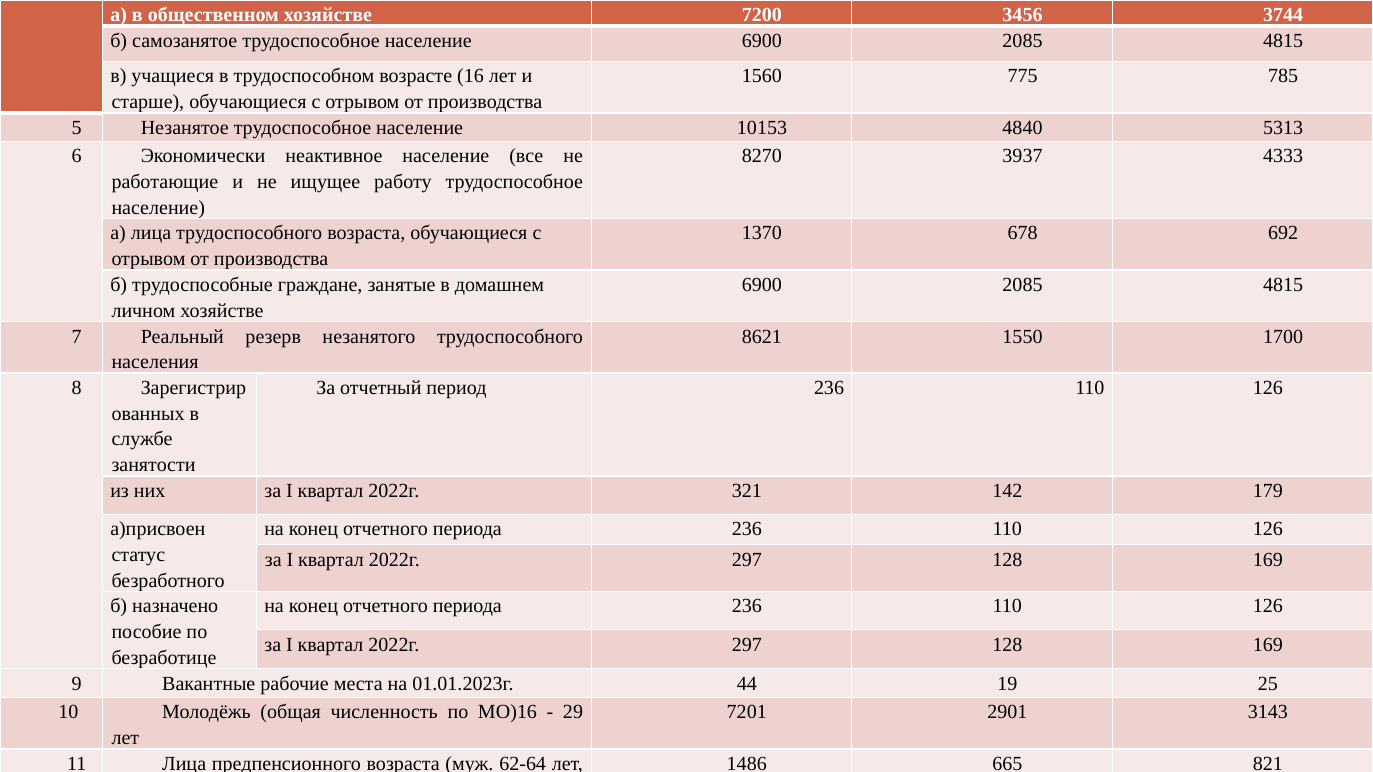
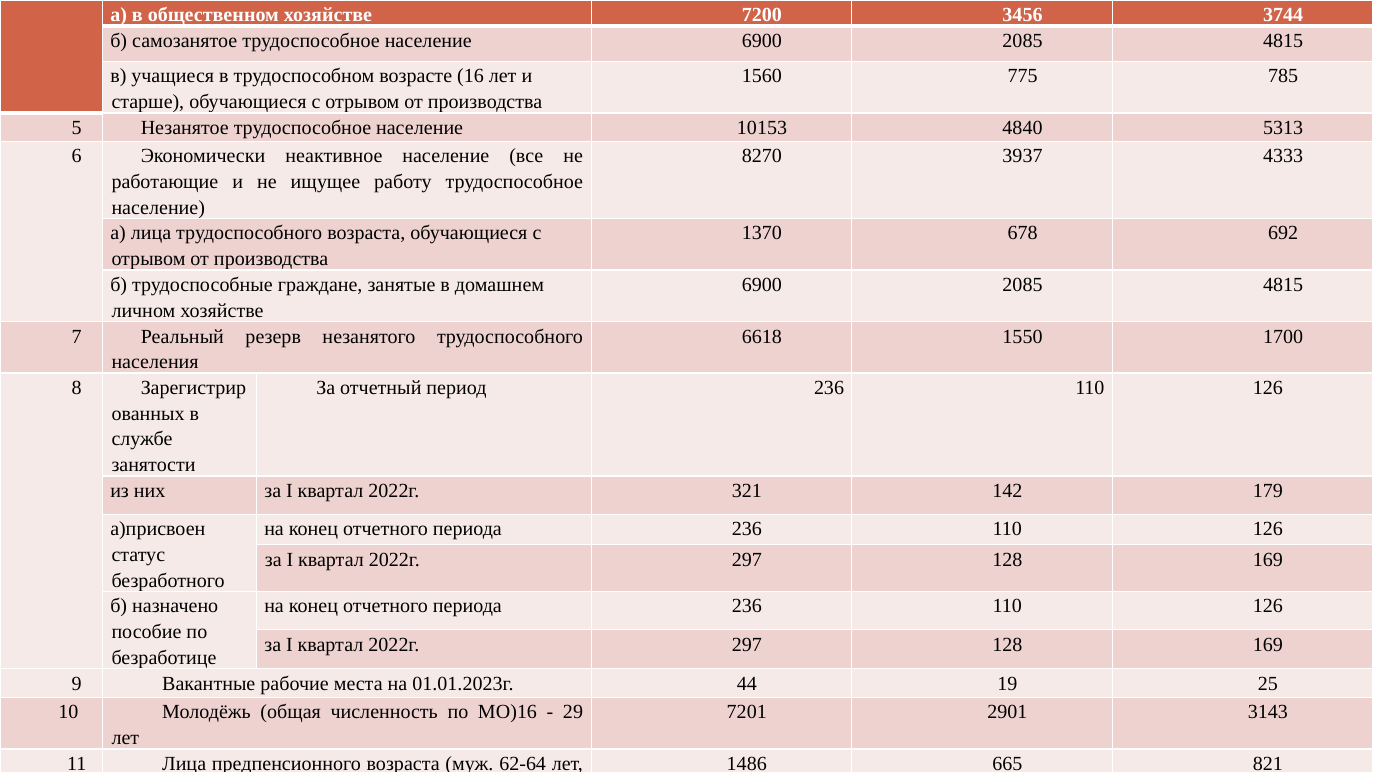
8621: 8621 -> 6618
